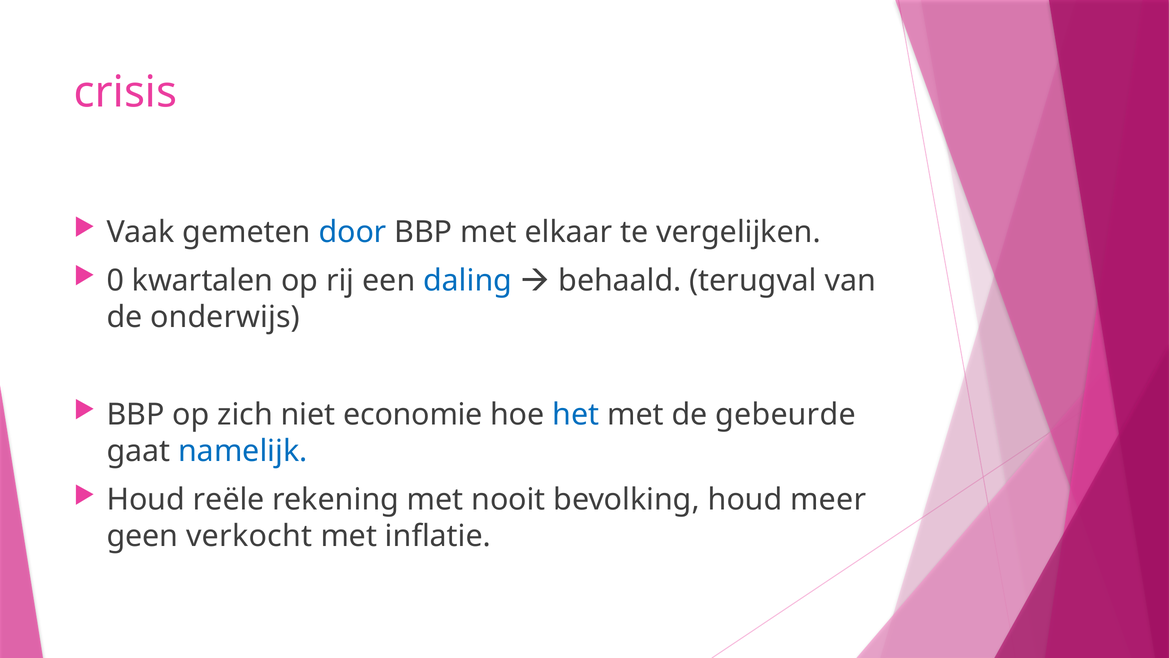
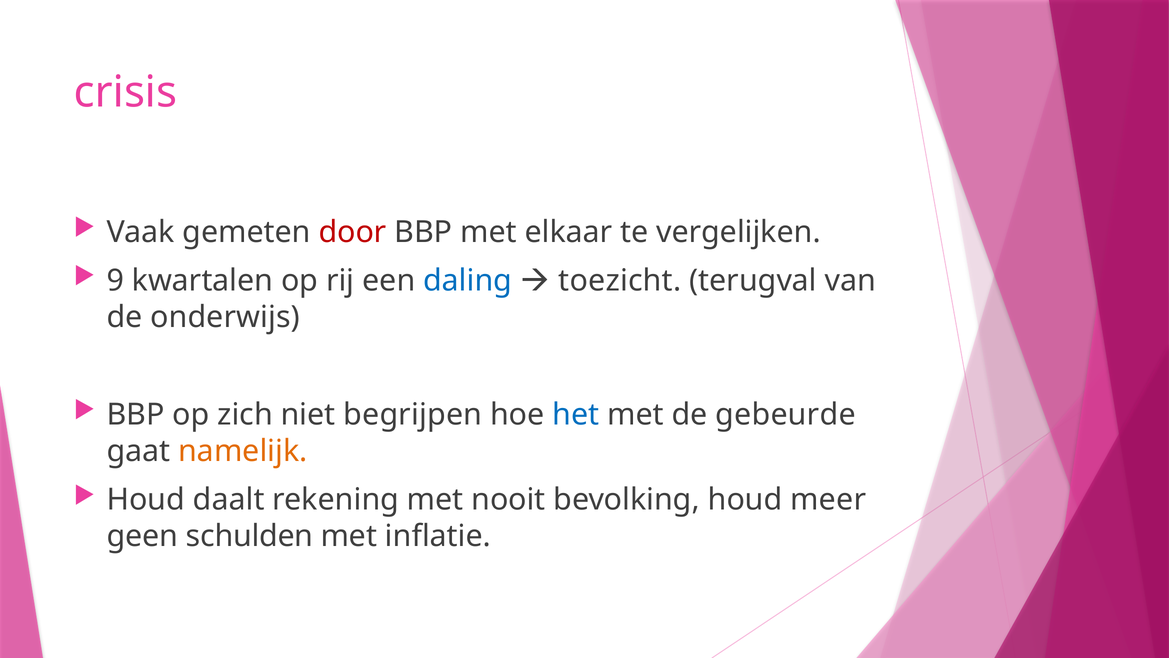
door colour: blue -> red
0: 0 -> 9
behaald: behaald -> toezicht
economie: economie -> begrijpen
namelijk colour: blue -> orange
reële: reële -> daalt
verkocht: verkocht -> schulden
